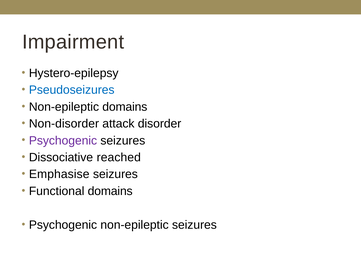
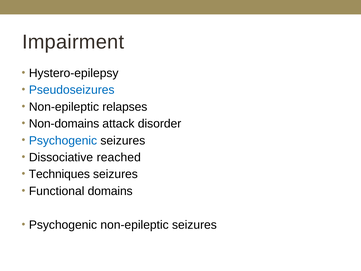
Non-epileptic domains: domains -> relapses
Non-disorder: Non-disorder -> Non-domains
Psychogenic at (63, 140) colour: purple -> blue
Emphasise: Emphasise -> Techniques
